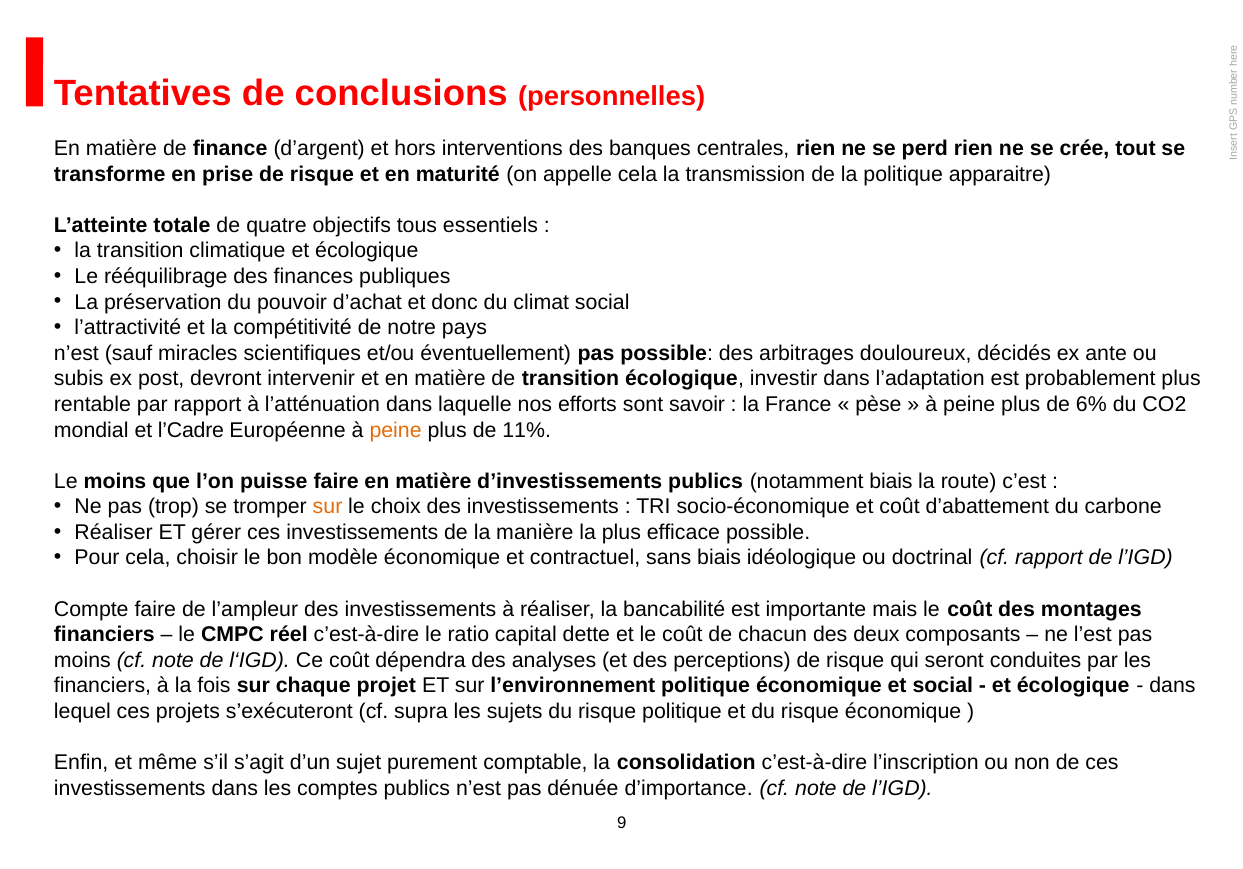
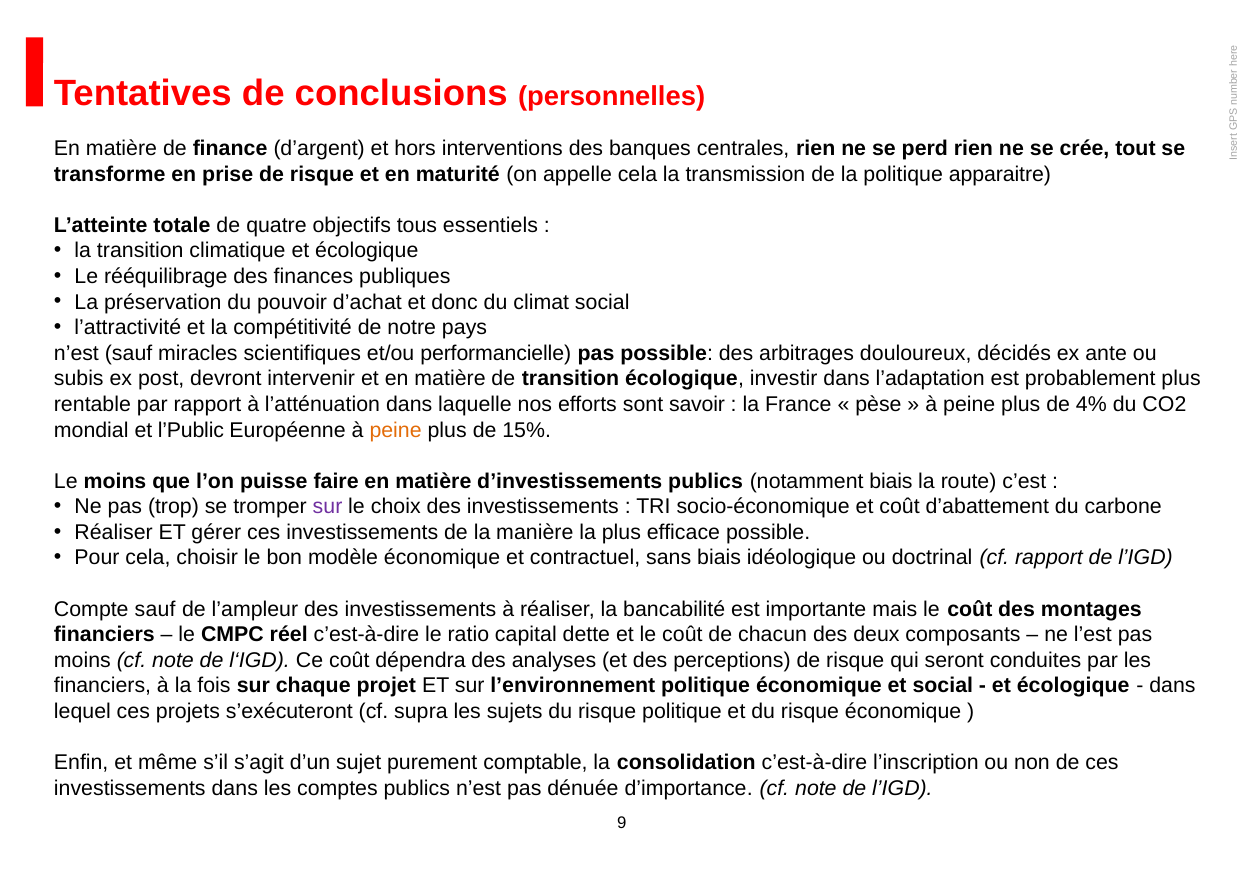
éventuellement: éventuellement -> performancielle
6%: 6% -> 4%
l’Cadre: l’Cadre -> l’Public
11%: 11% -> 15%
sur at (328, 507) colour: orange -> purple
Compte faire: faire -> sauf
